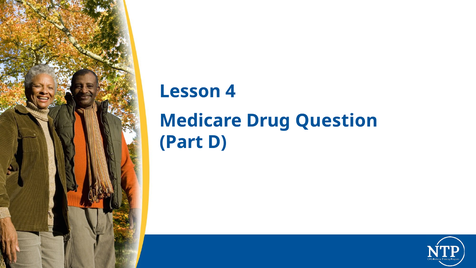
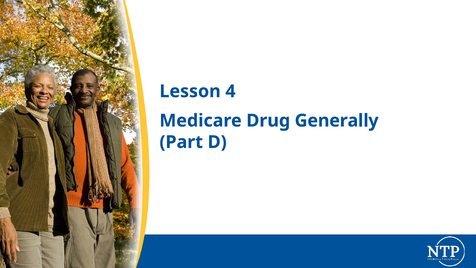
Question: Question -> Generally
